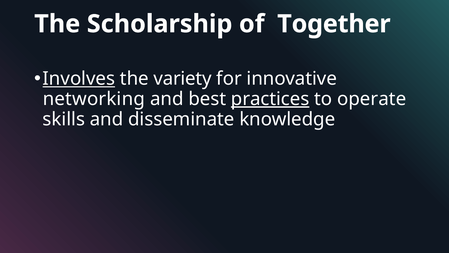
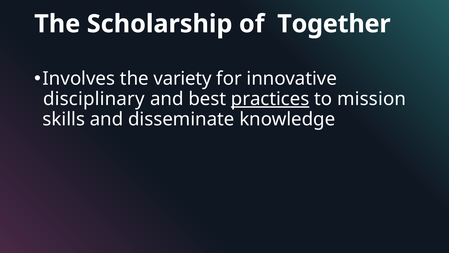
Involves underline: present -> none
networking: networking -> disciplinary
operate: operate -> mission
